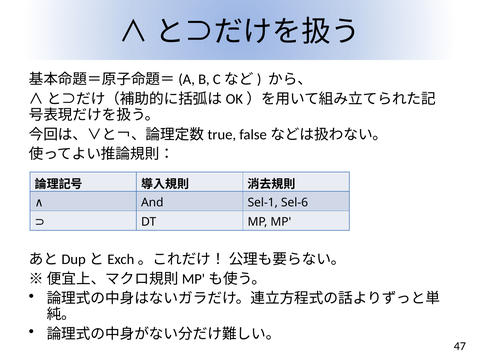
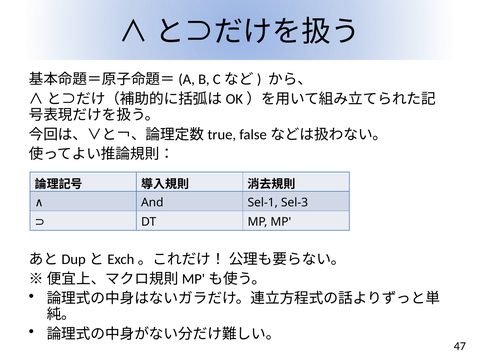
Sel-6: Sel-6 -> Sel-3
